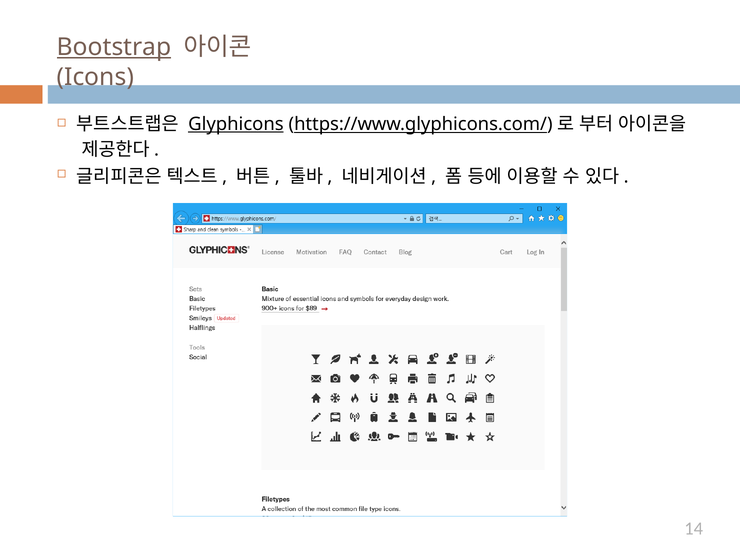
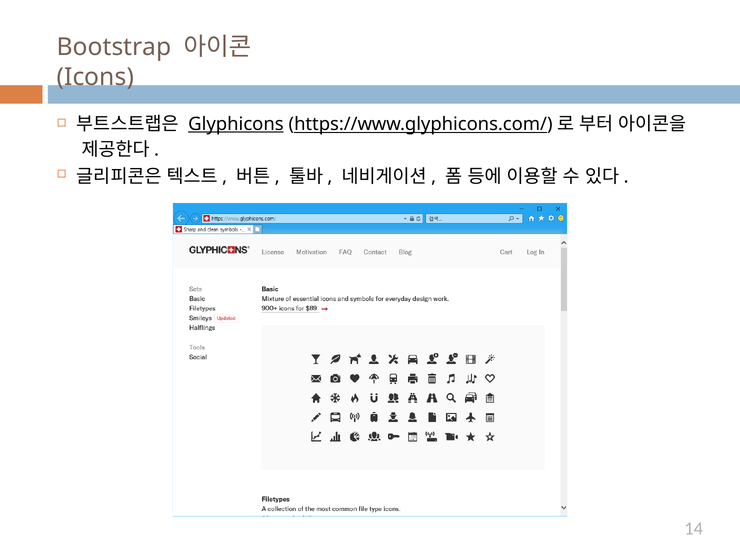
Bootstrap underline: present -> none
